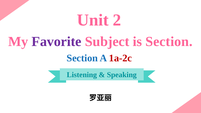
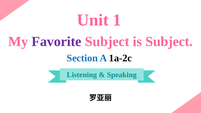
2: 2 -> 1
is Section: Section -> Subject
1a-2c colour: red -> black
